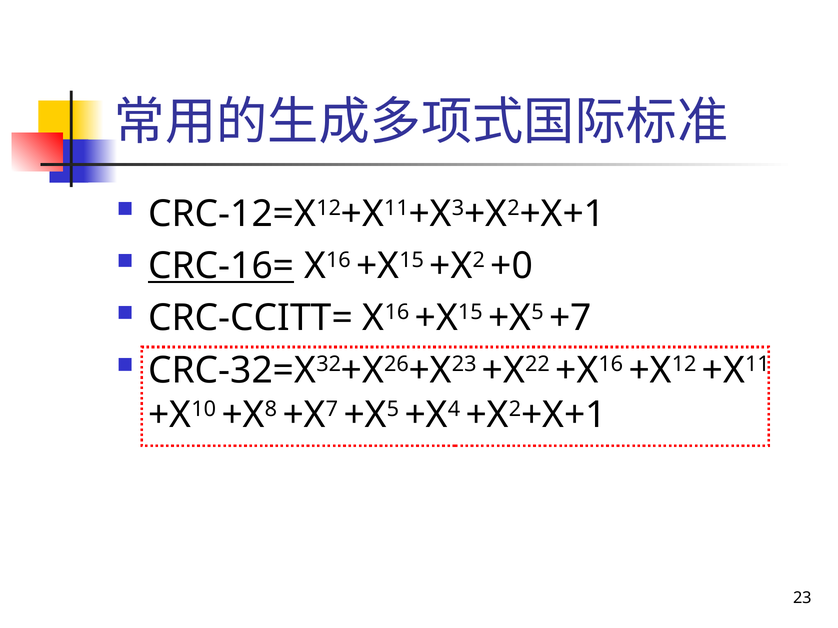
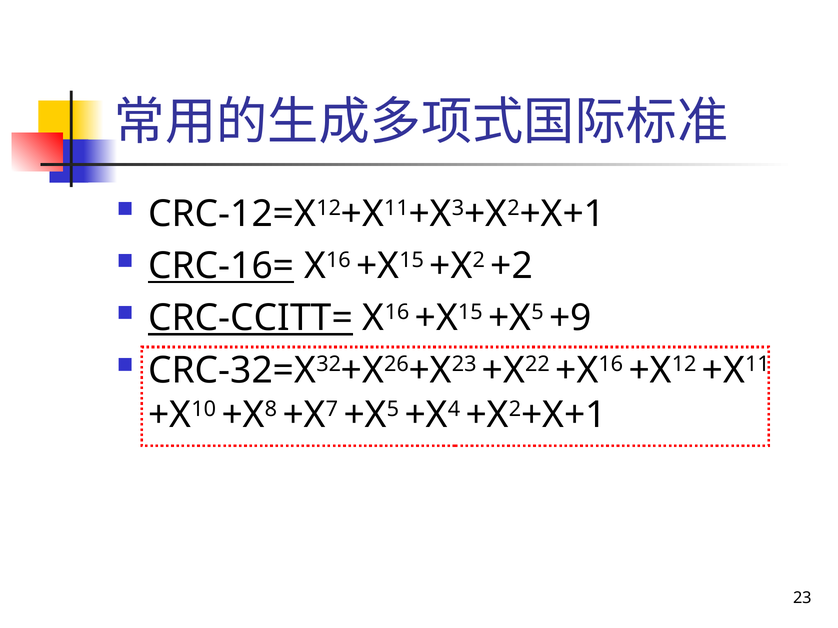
+0: +0 -> +2
CRC-CCITT= underline: none -> present
+7: +7 -> +9
